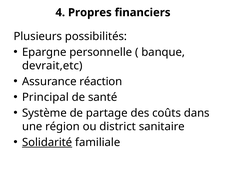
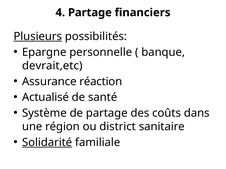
4 Propres: Propres -> Partage
Plusieurs underline: none -> present
Principal: Principal -> Actualisé
